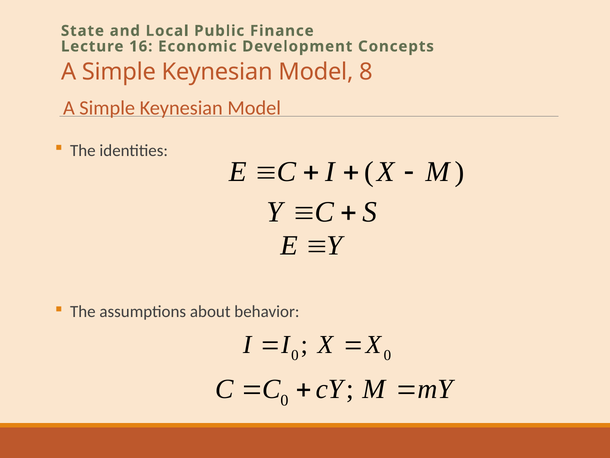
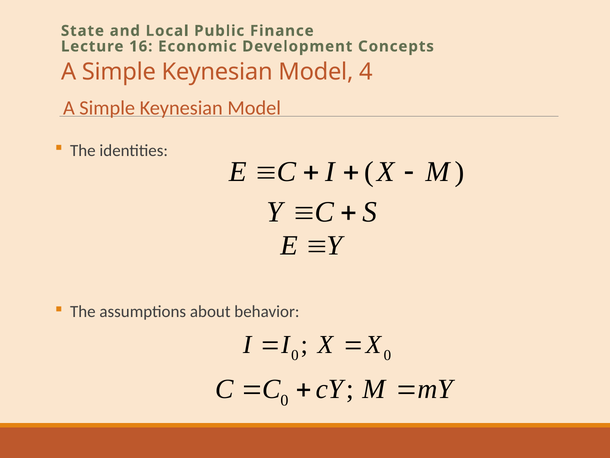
8: 8 -> 4
